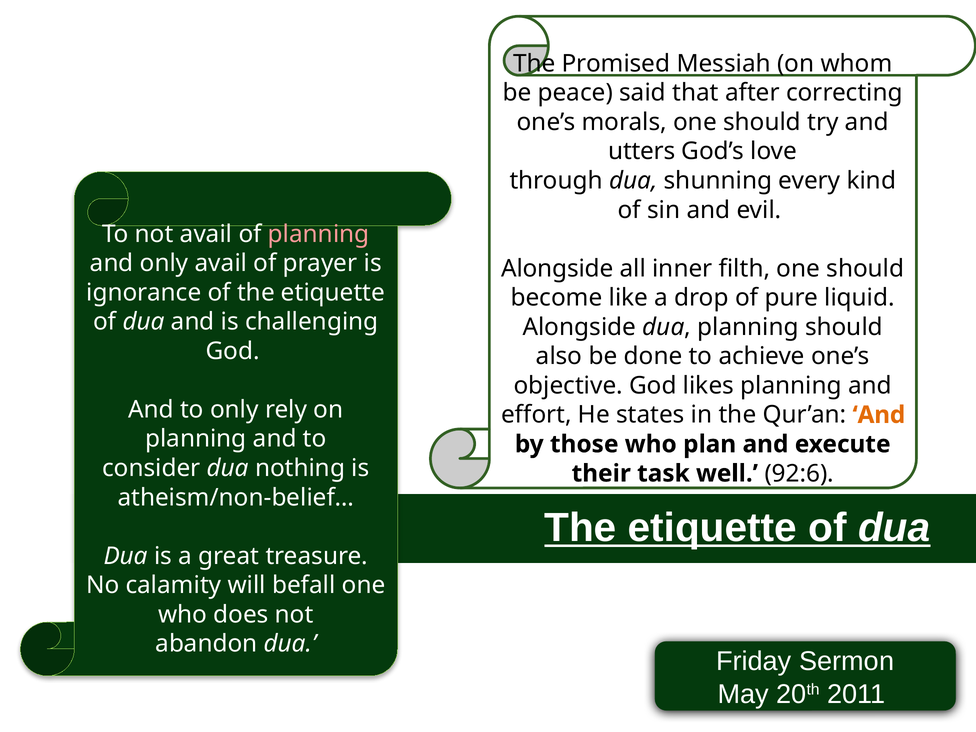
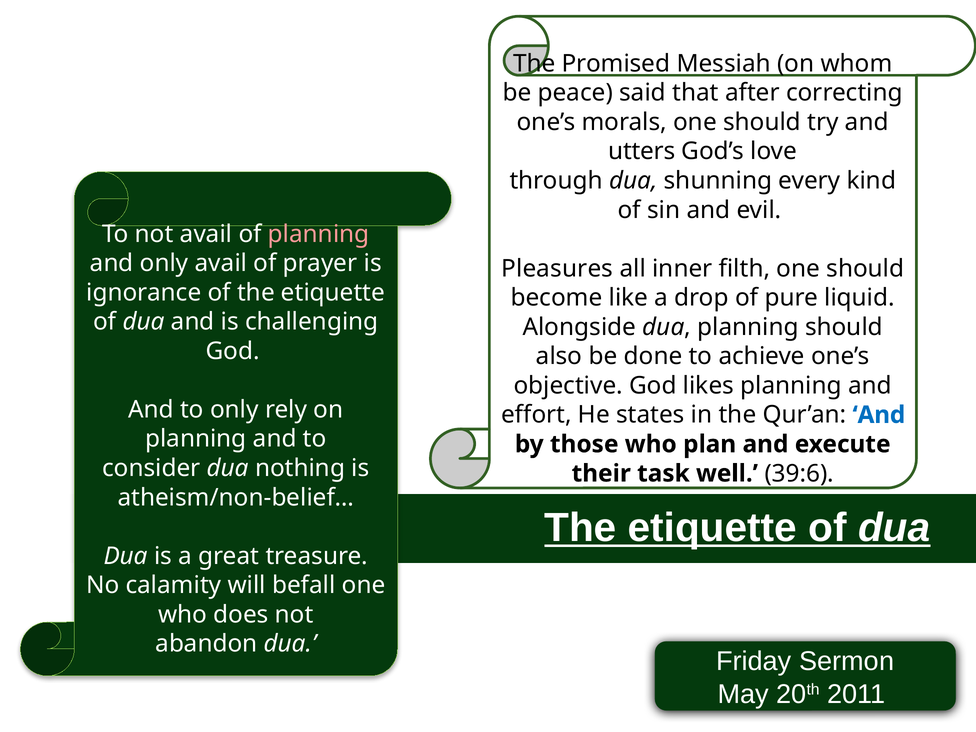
Alongside at (557, 269): Alongside -> Pleasures
And at (879, 415) colour: orange -> blue
92:6: 92:6 -> 39:6
